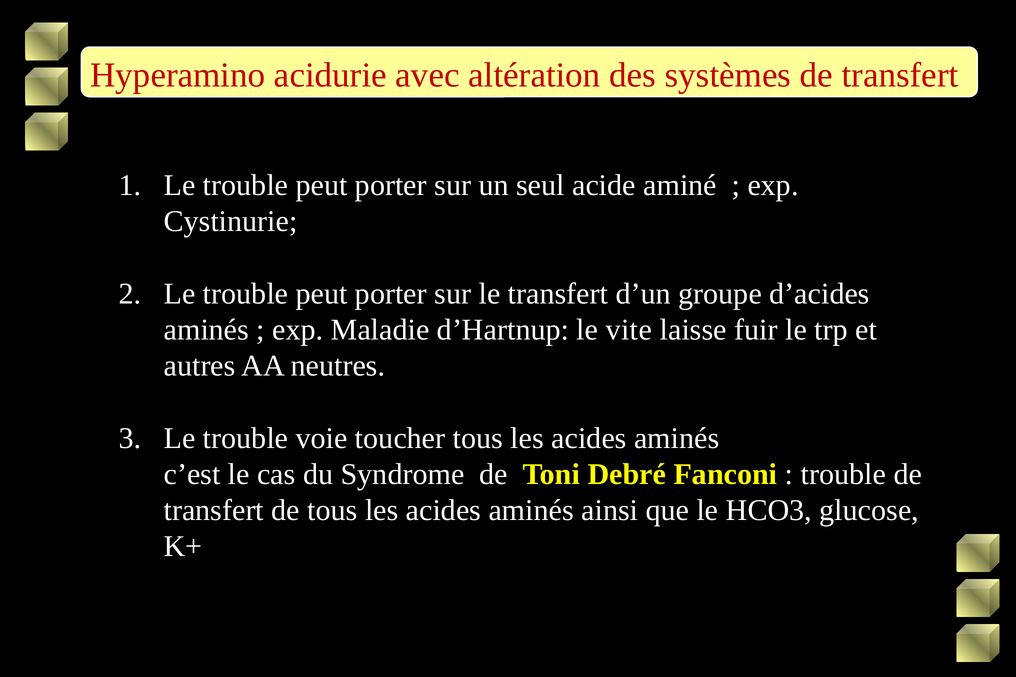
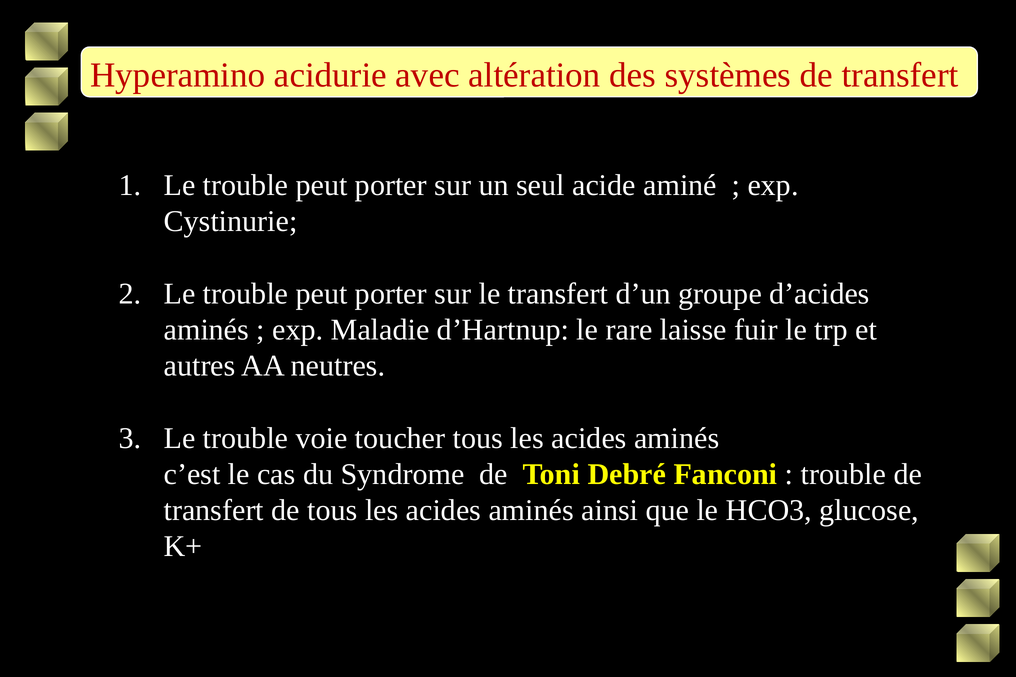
vite: vite -> rare
